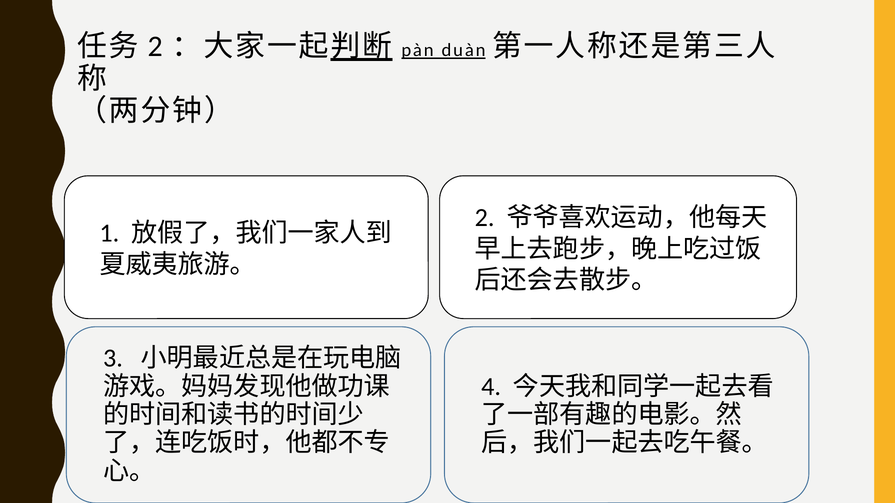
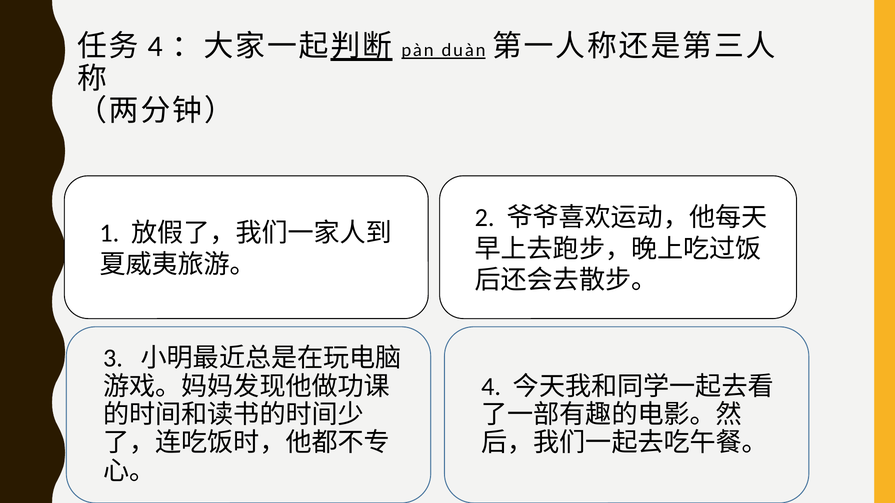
2 at (155, 47): 2 -> 4
